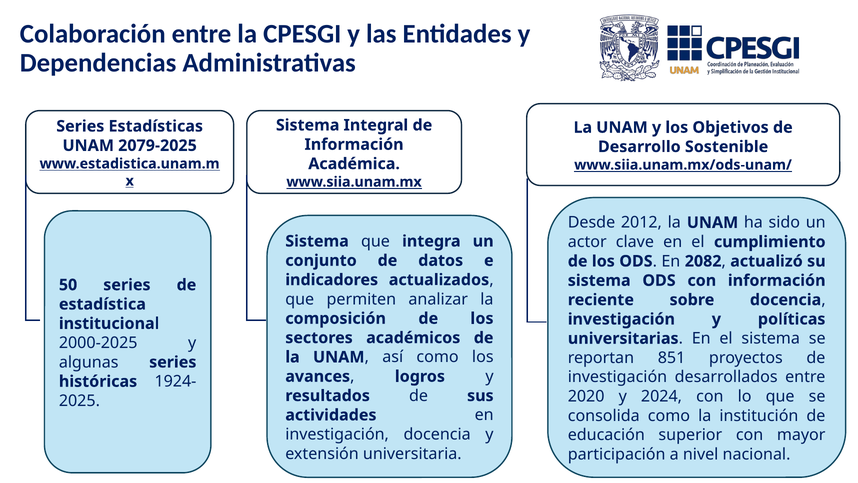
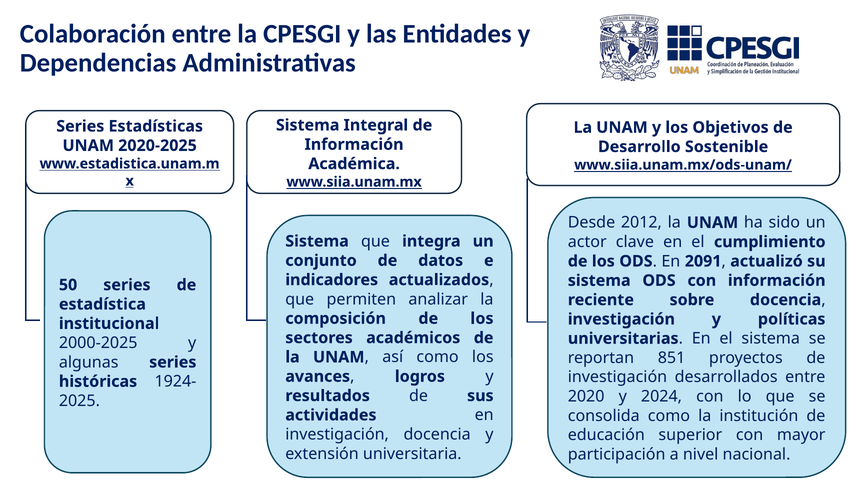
2079-2025: 2079-2025 -> 2020-2025
2082: 2082 -> 2091
